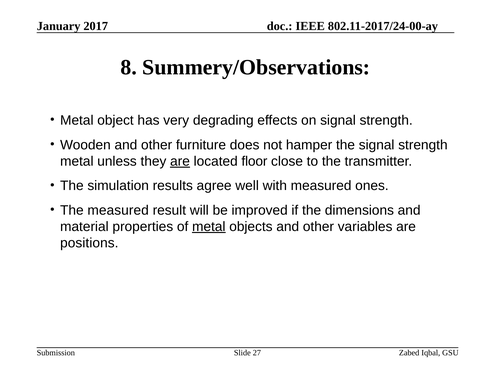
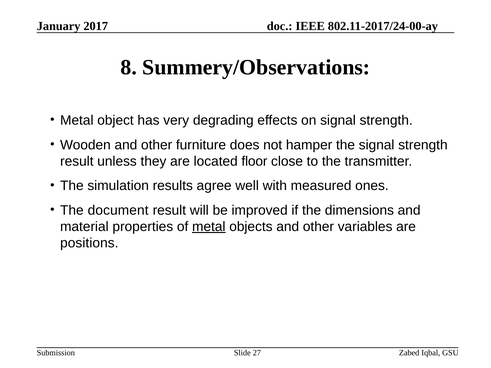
metal at (77, 161): metal -> result
are at (180, 161) underline: present -> none
The measured: measured -> document
